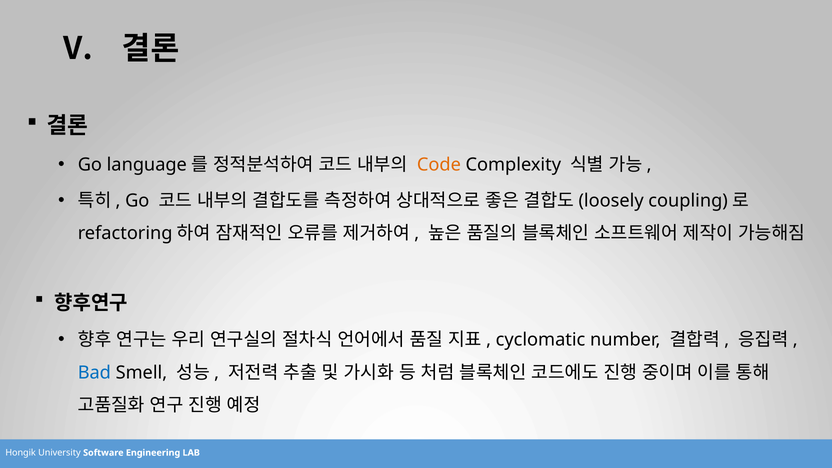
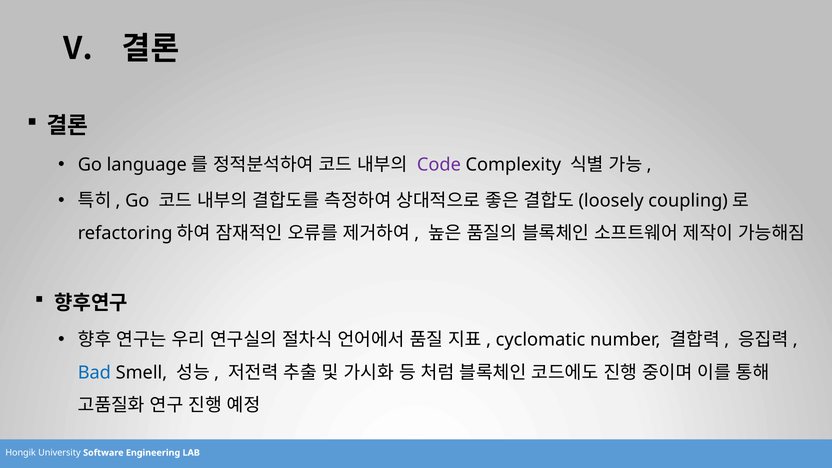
Code colour: orange -> purple
